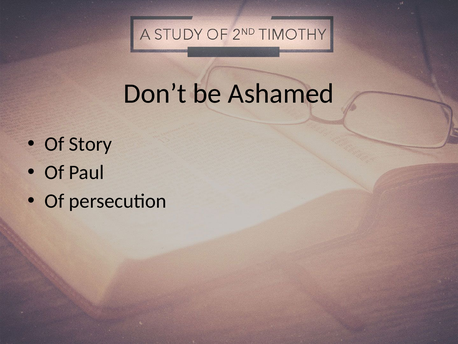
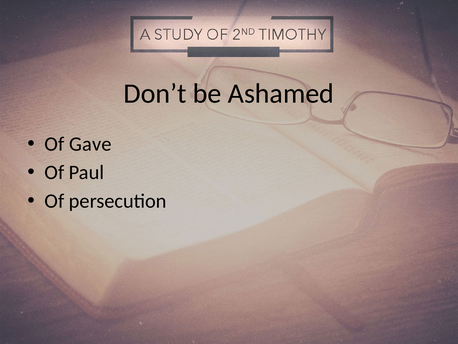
Story: Story -> Gave
